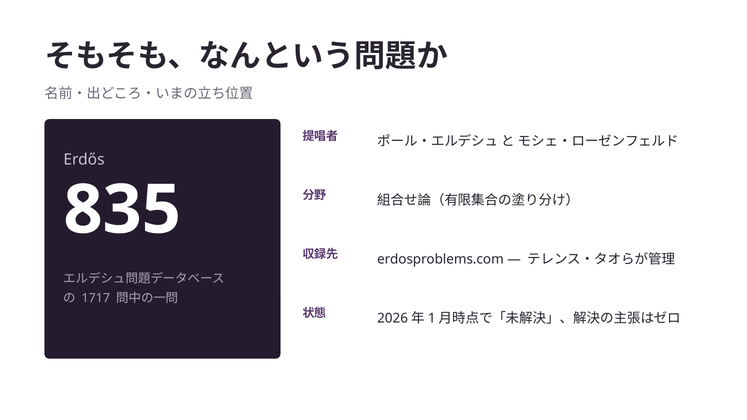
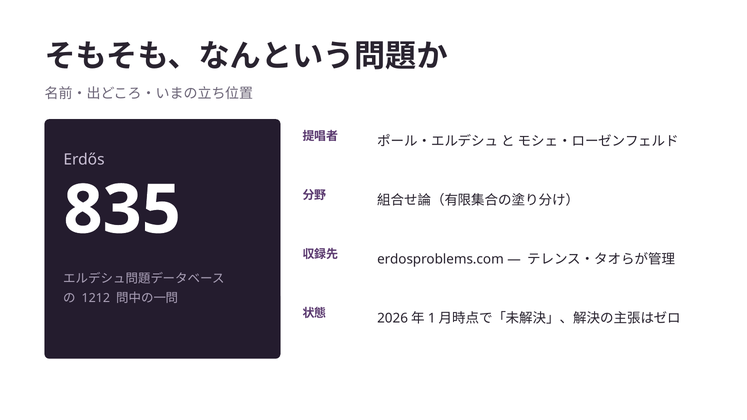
1717: 1717 -> 1212
